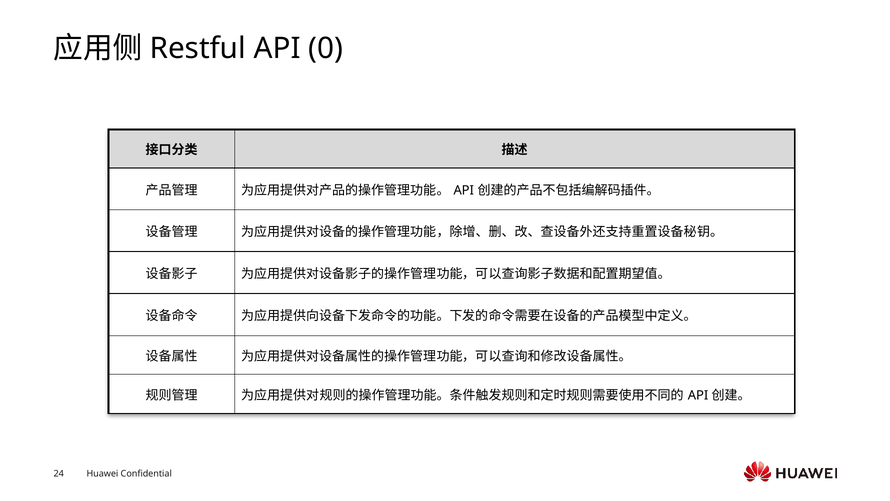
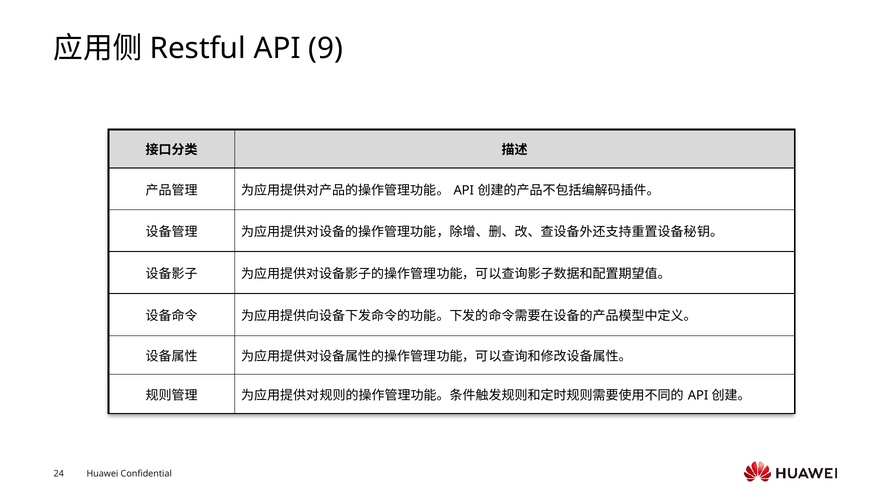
0: 0 -> 9
